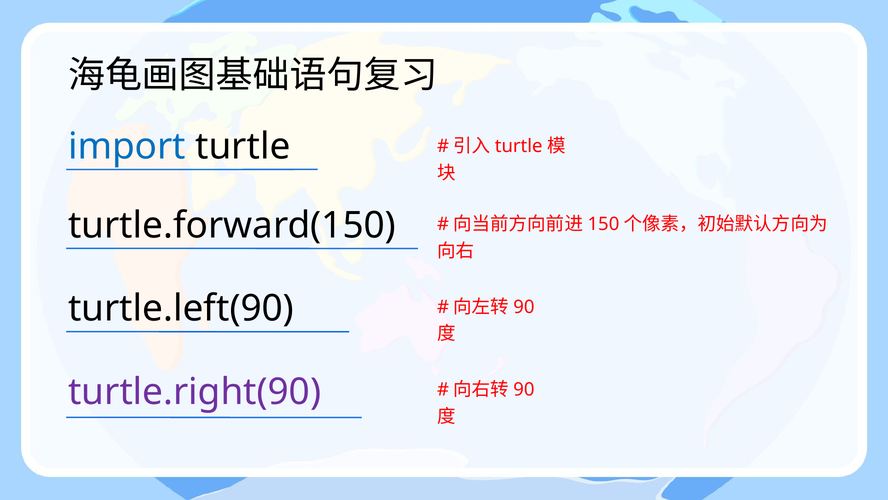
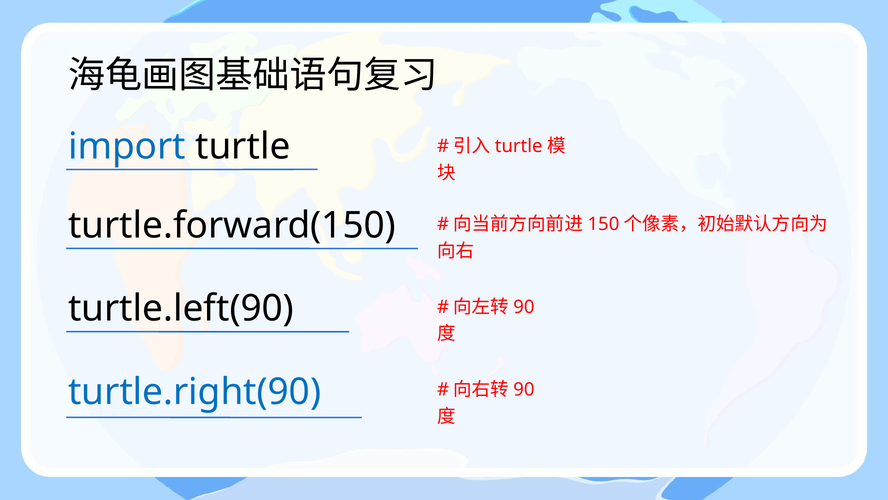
turtle.right(90 colour: purple -> blue
